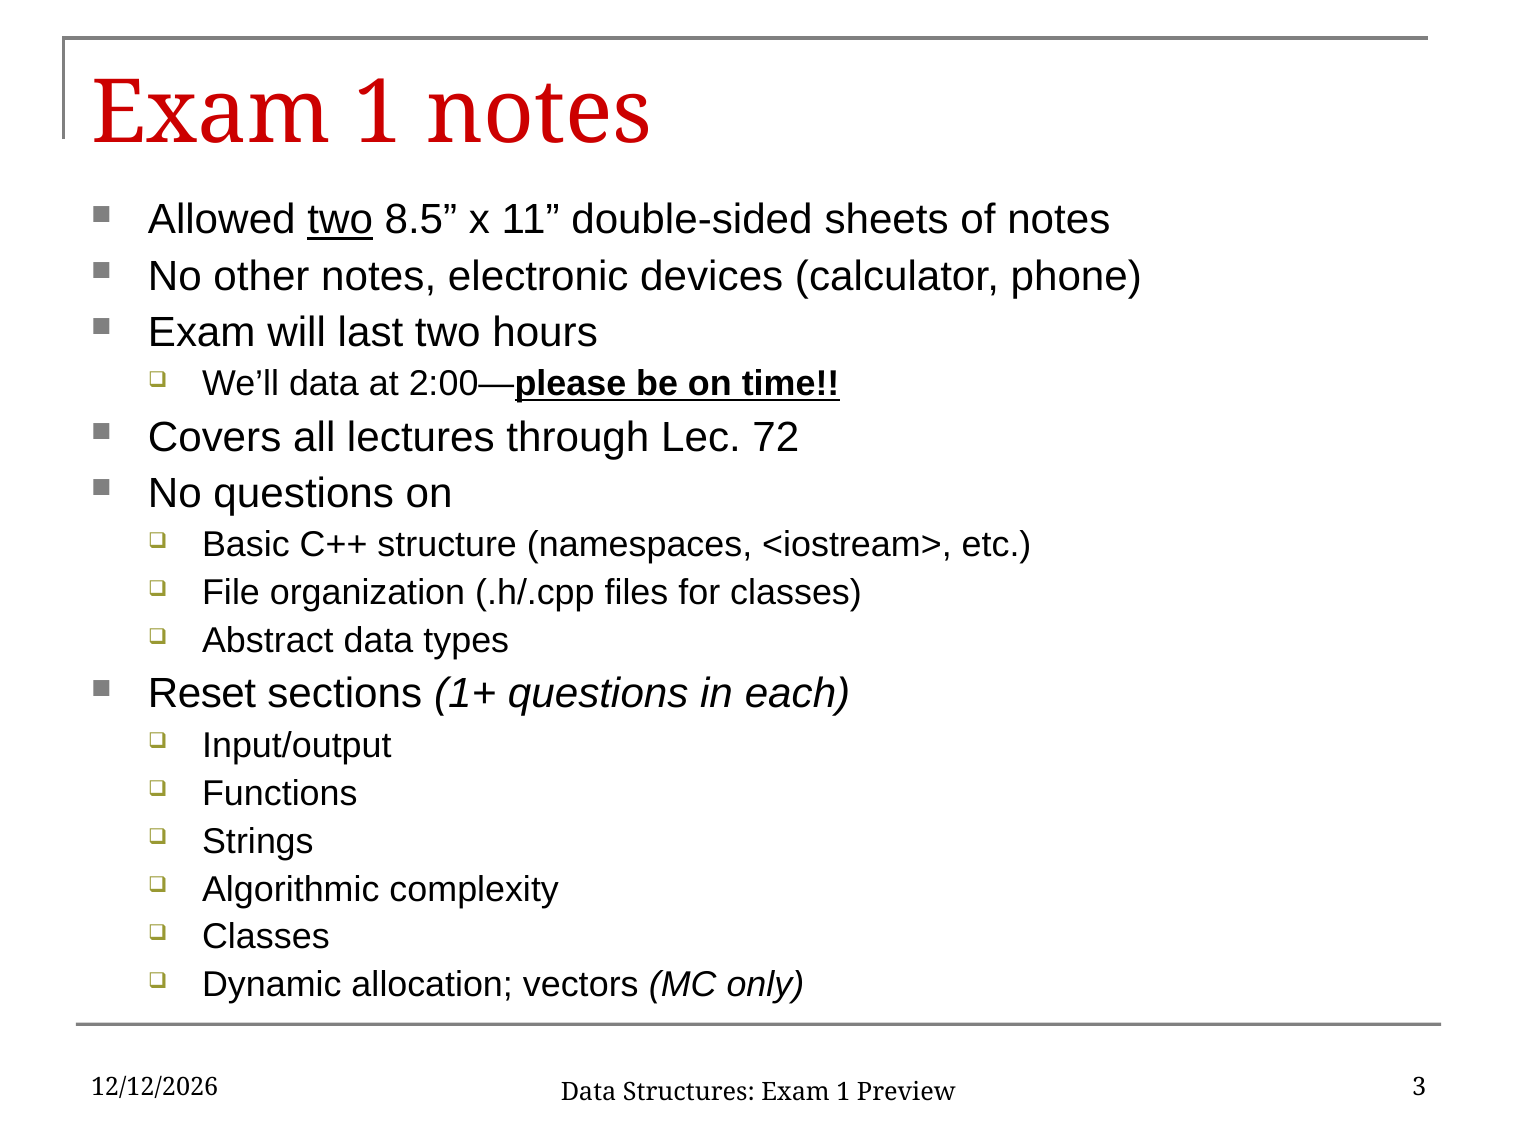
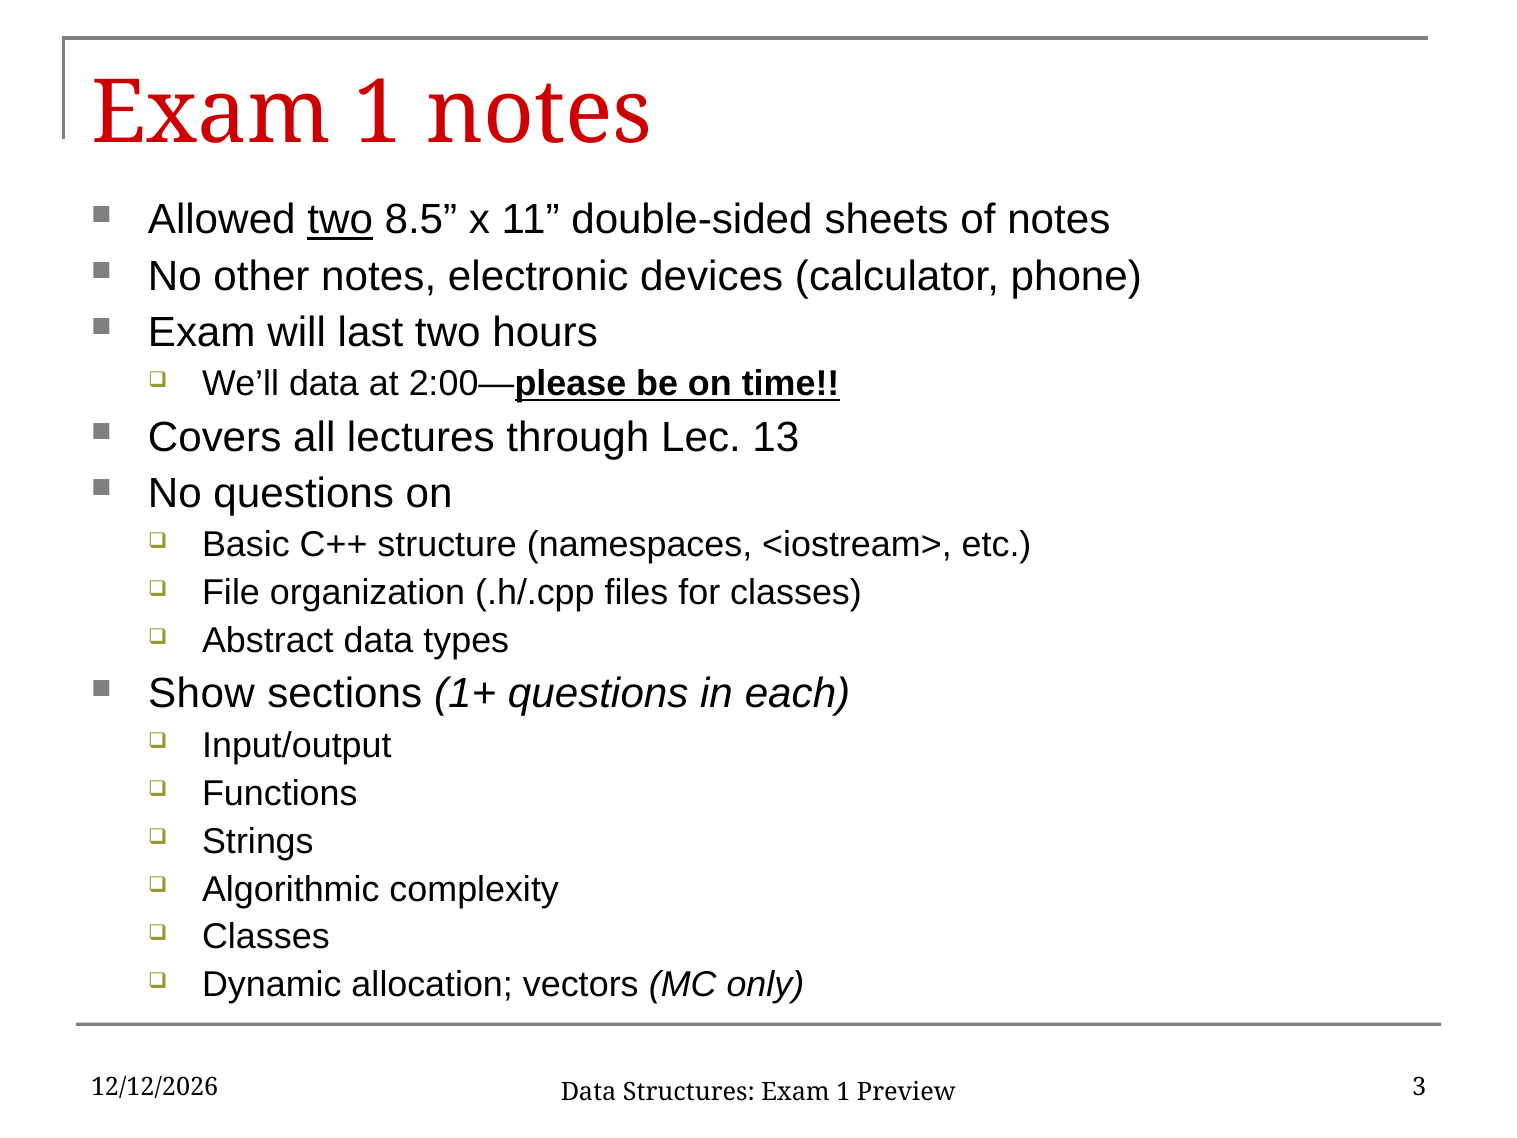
72: 72 -> 13
Reset: Reset -> Show
